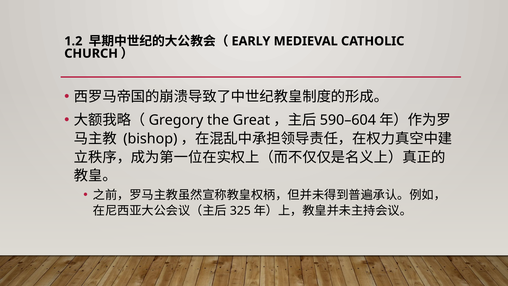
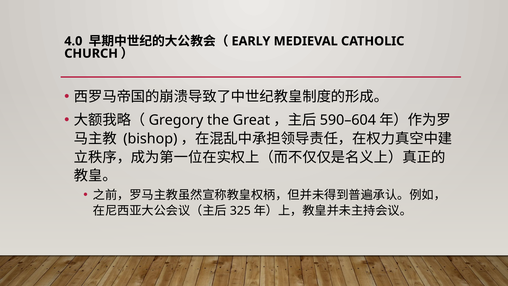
1.2: 1.2 -> 4.0
